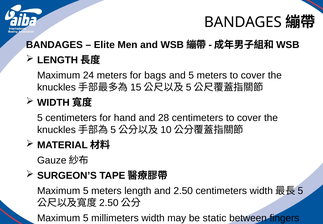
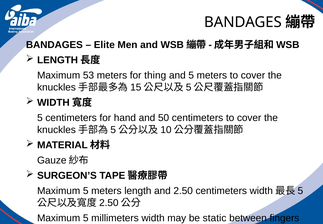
24: 24 -> 53
bags: bags -> thing
28: 28 -> 50
